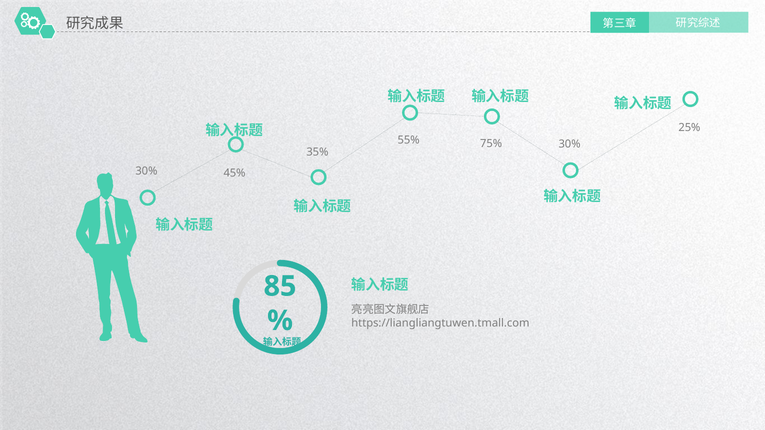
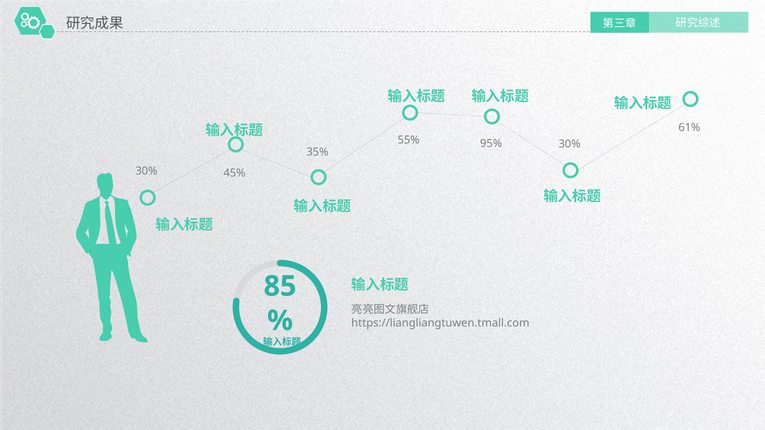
25%: 25% -> 61%
75%: 75% -> 95%
